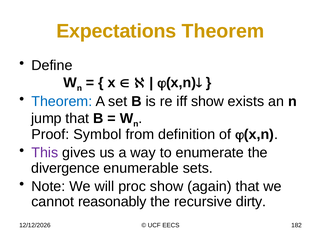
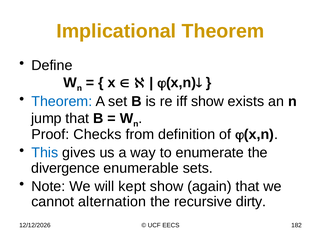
Expectations: Expectations -> Implicational
Symbol: Symbol -> Checks
This colour: purple -> blue
proc: proc -> kept
reasonably: reasonably -> alternation
